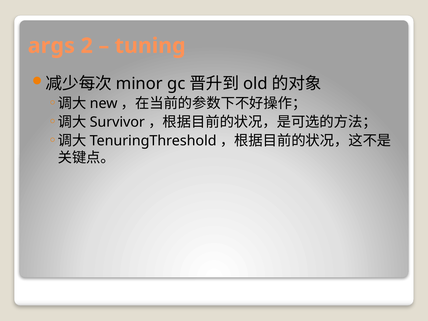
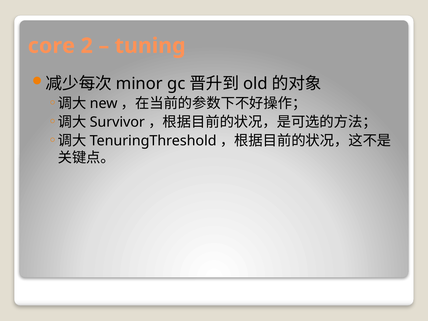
args: args -> core
